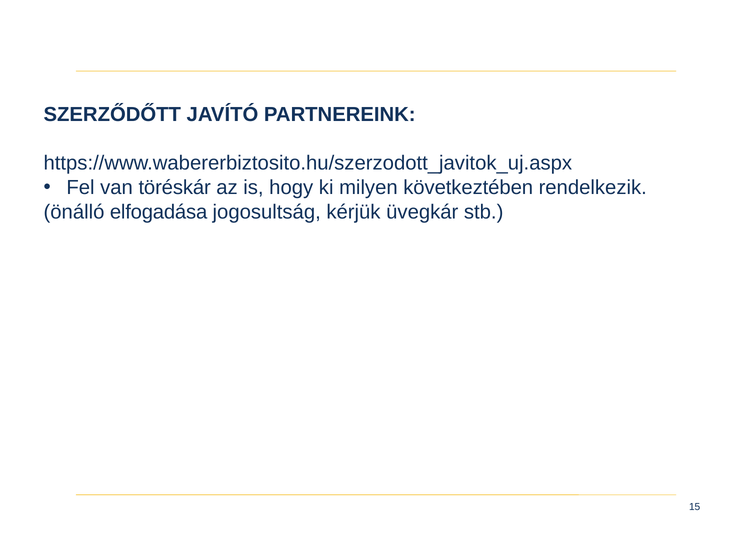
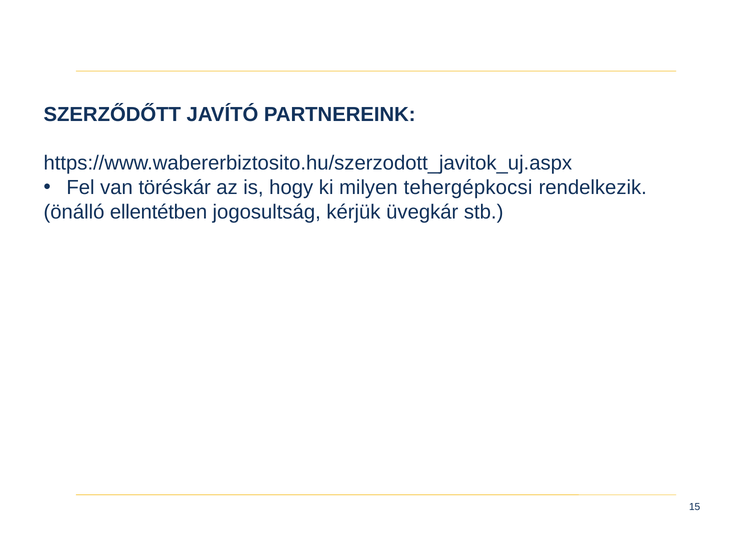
következtében: következtében -> tehergépkocsi
elfogadása: elfogadása -> ellentétben
